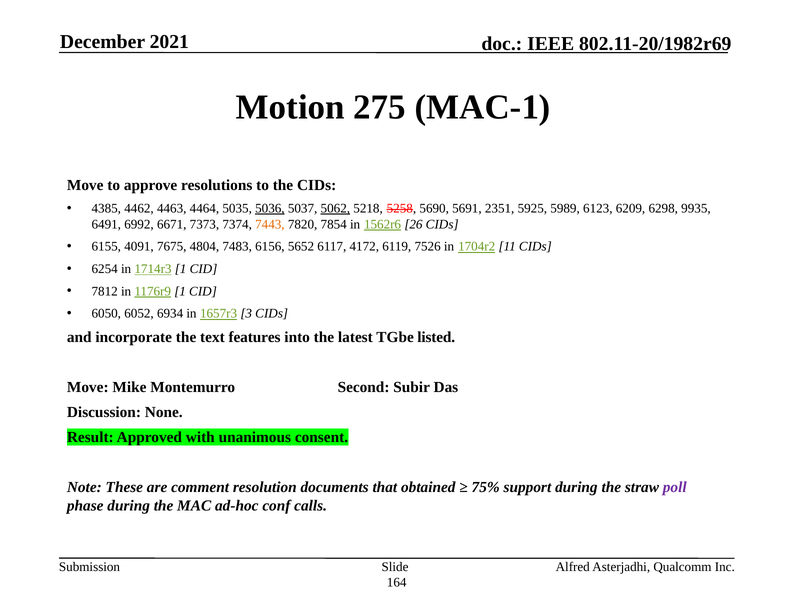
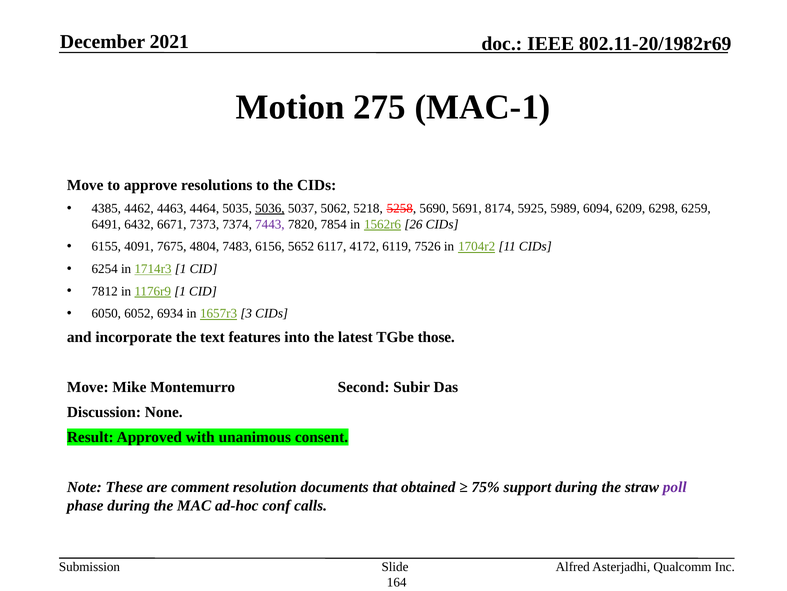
5062 underline: present -> none
2351: 2351 -> 8174
6123: 6123 -> 6094
9935: 9935 -> 6259
6992: 6992 -> 6432
7443 colour: orange -> purple
listed: listed -> those
